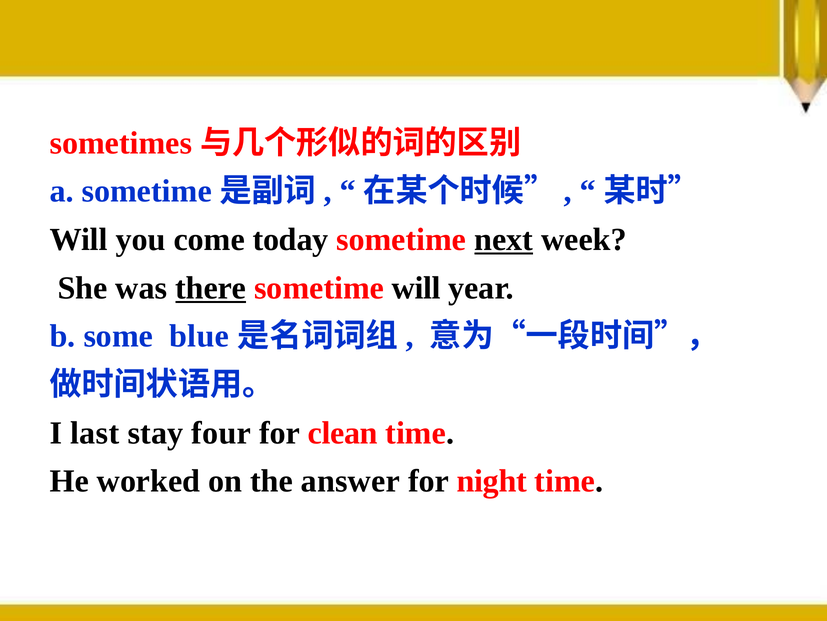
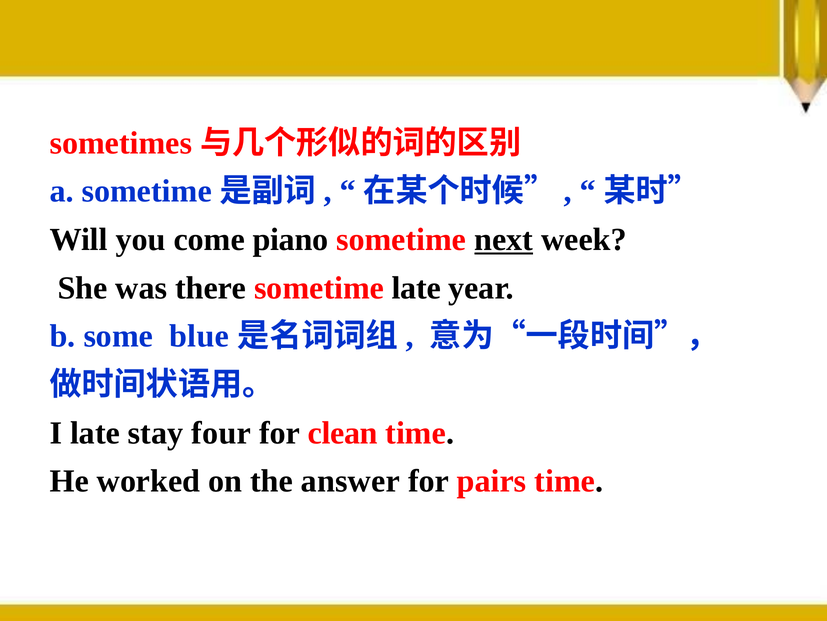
today: today -> piano
there underline: present -> none
sometime will: will -> late
I last: last -> late
night: night -> pairs
